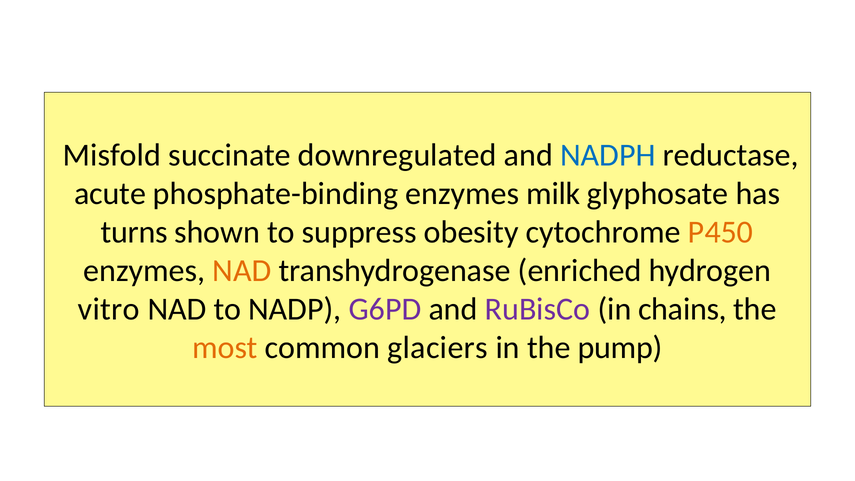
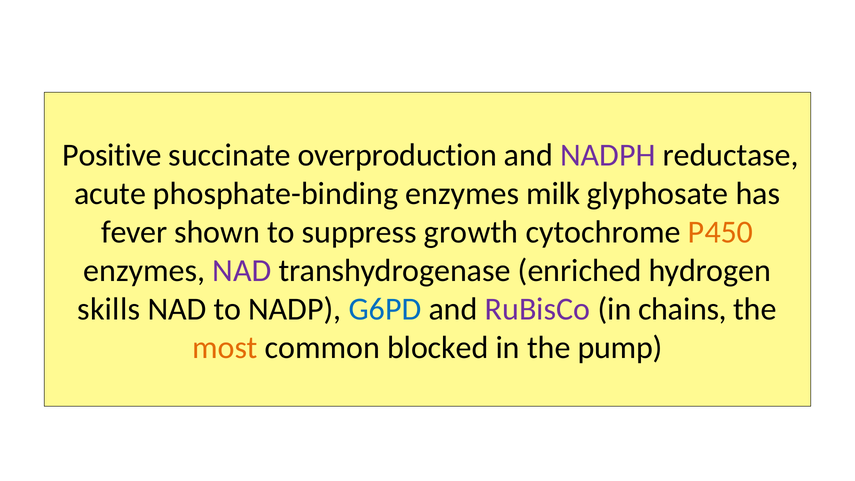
Misfold: Misfold -> Positive
downregulated: downregulated -> overproduction
NADPH colour: blue -> purple
turns: turns -> fever
obesity: obesity -> growth
NAD at (242, 271) colour: orange -> purple
vitro: vitro -> skills
G6PD colour: purple -> blue
glaciers: glaciers -> blocked
